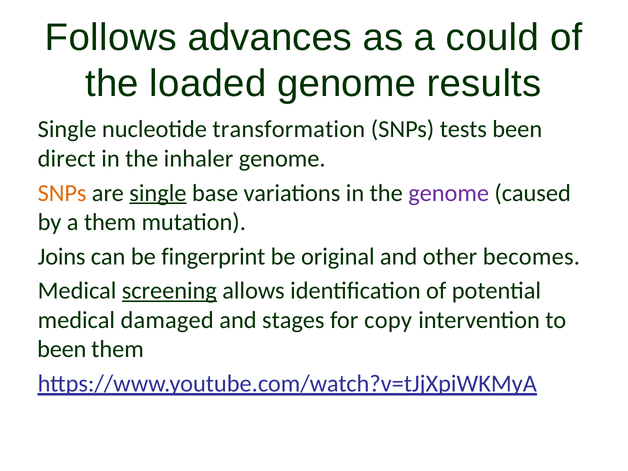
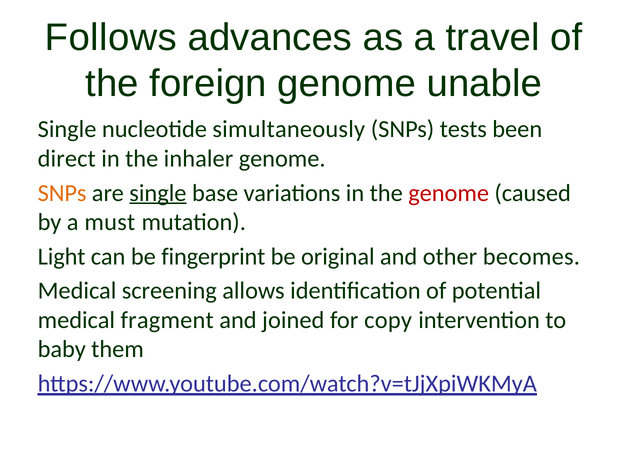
could: could -> travel
loaded: loaded -> foreign
results: results -> unable
transformation: transformation -> simultaneously
genome at (449, 193) colour: purple -> red
a them: them -> must
Joins: Joins -> Light
screening underline: present -> none
damaged: damaged -> fragment
stages: stages -> joined
been at (62, 349): been -> baby
